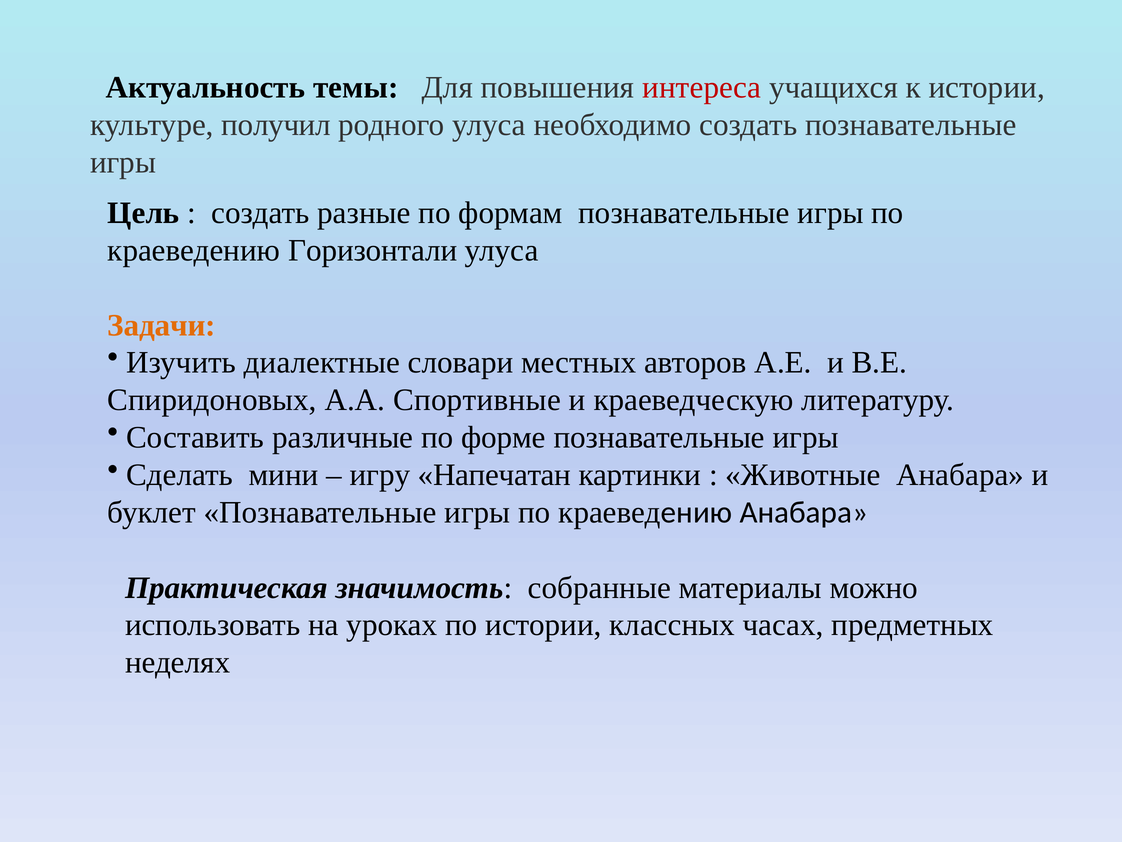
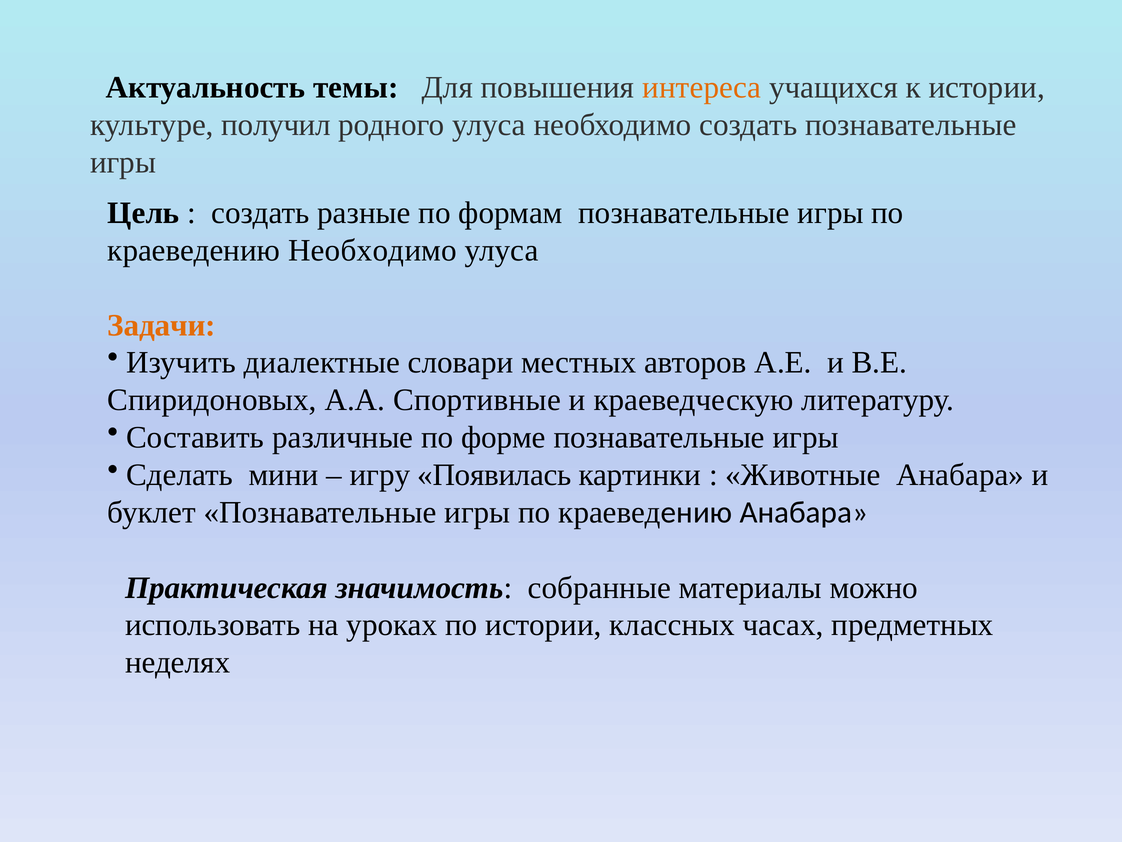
интереса colour: red -> orange
краеведению Горизонтали: Горизонтали -> Необходимо
Напечатан: Напечатан -> Появилась
